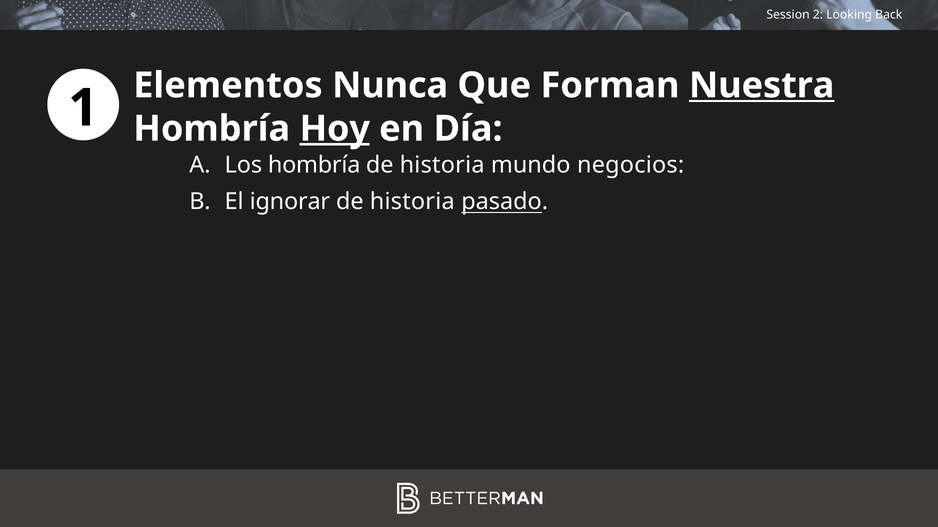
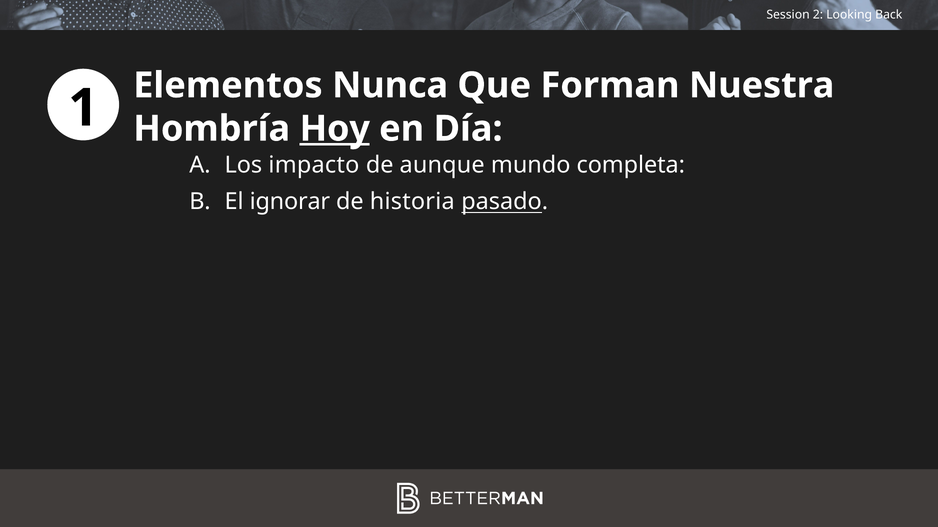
Nuestra underline: present -> none
Los hombría: hombría -> impacto
historia at (442, 165): historia -> aunque
negocios: negocios -> completa
